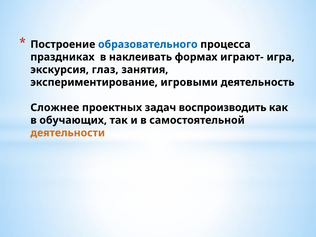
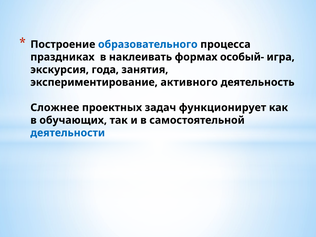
играют-: играют- -> особый-
глаз: глаз -> года
игровыми: игровыми -> активного
воспроизводить: воспроизводить -> функционирует
деятельности colour: orange -> blue
